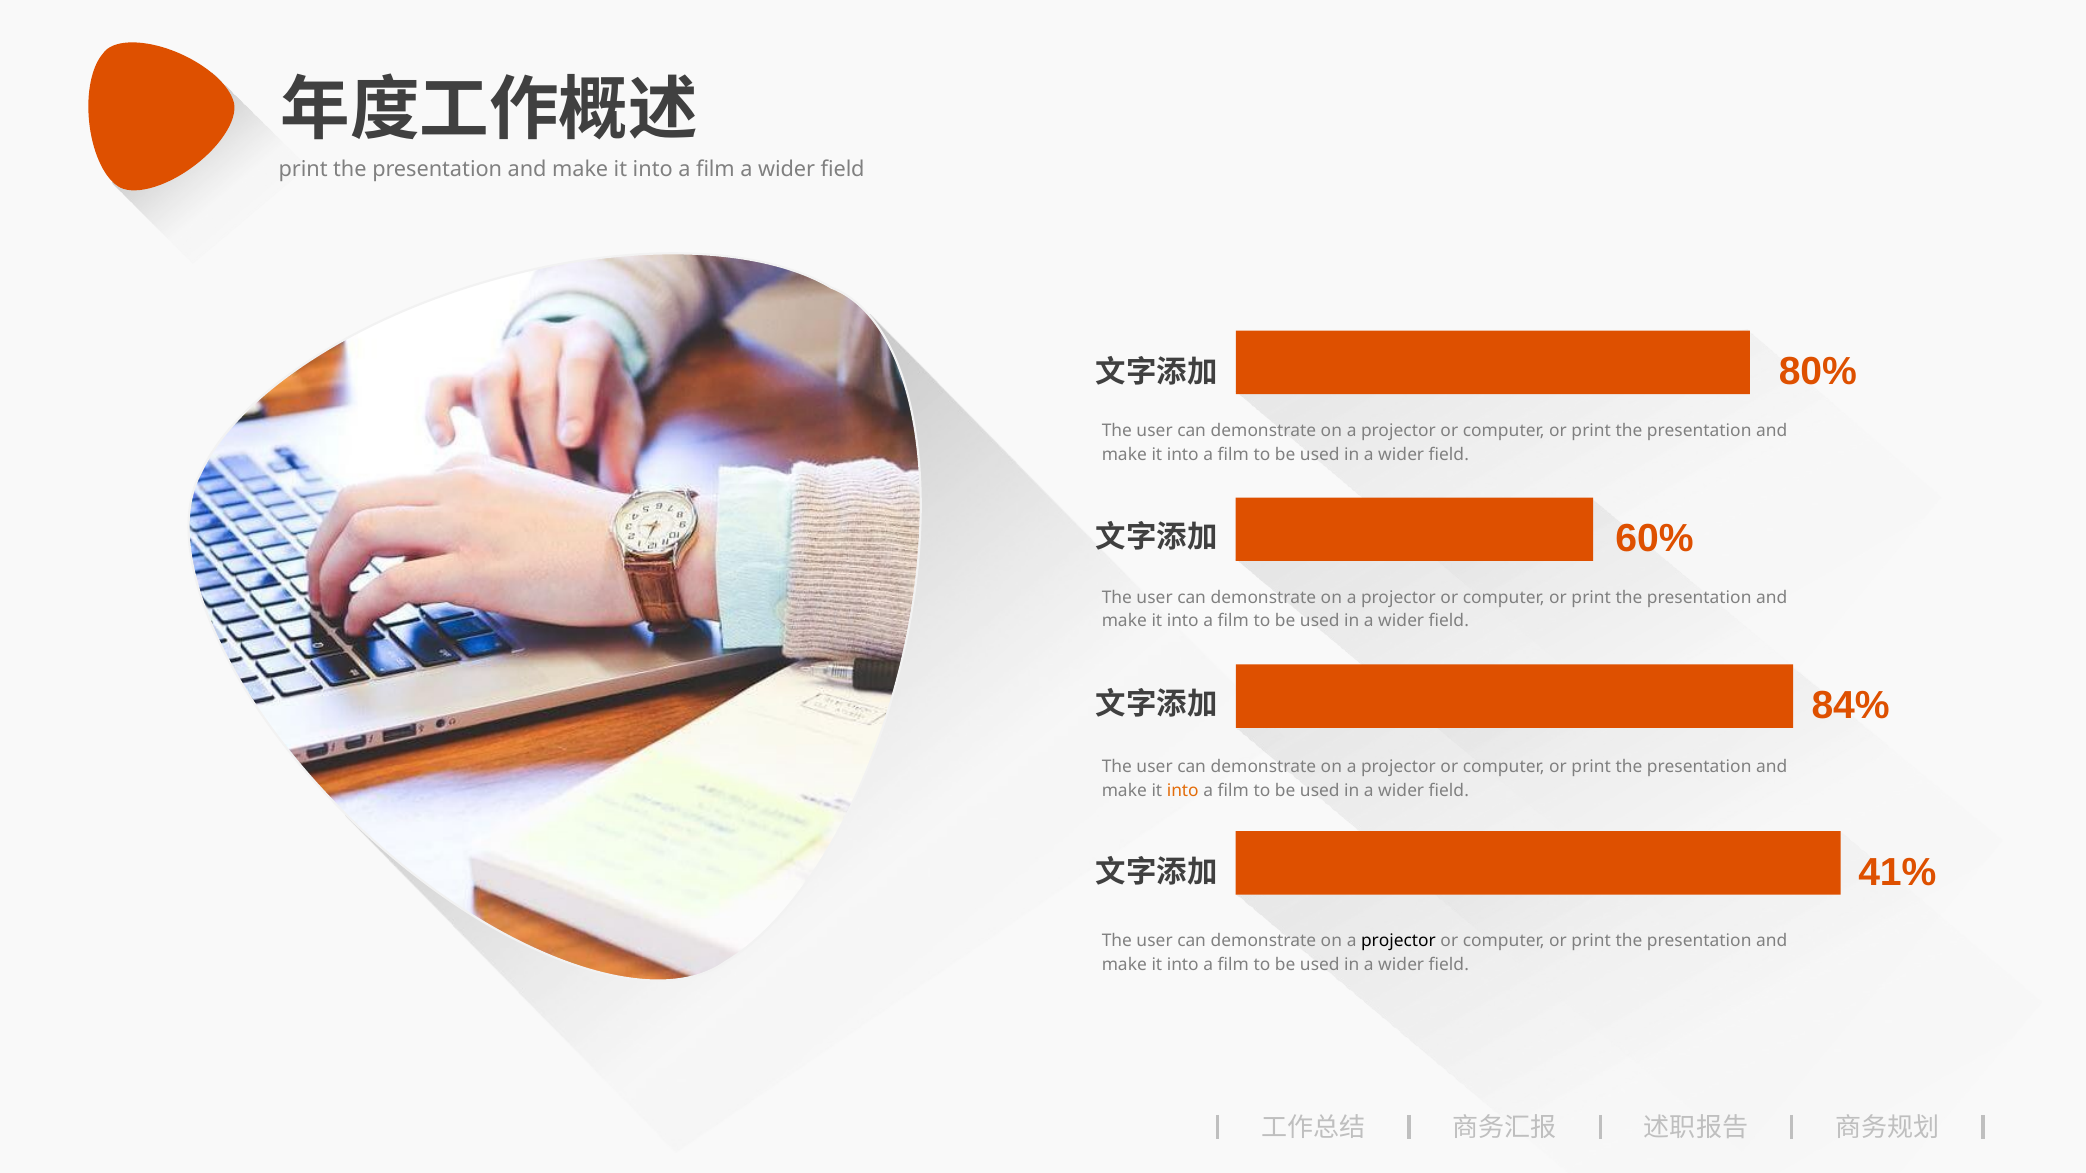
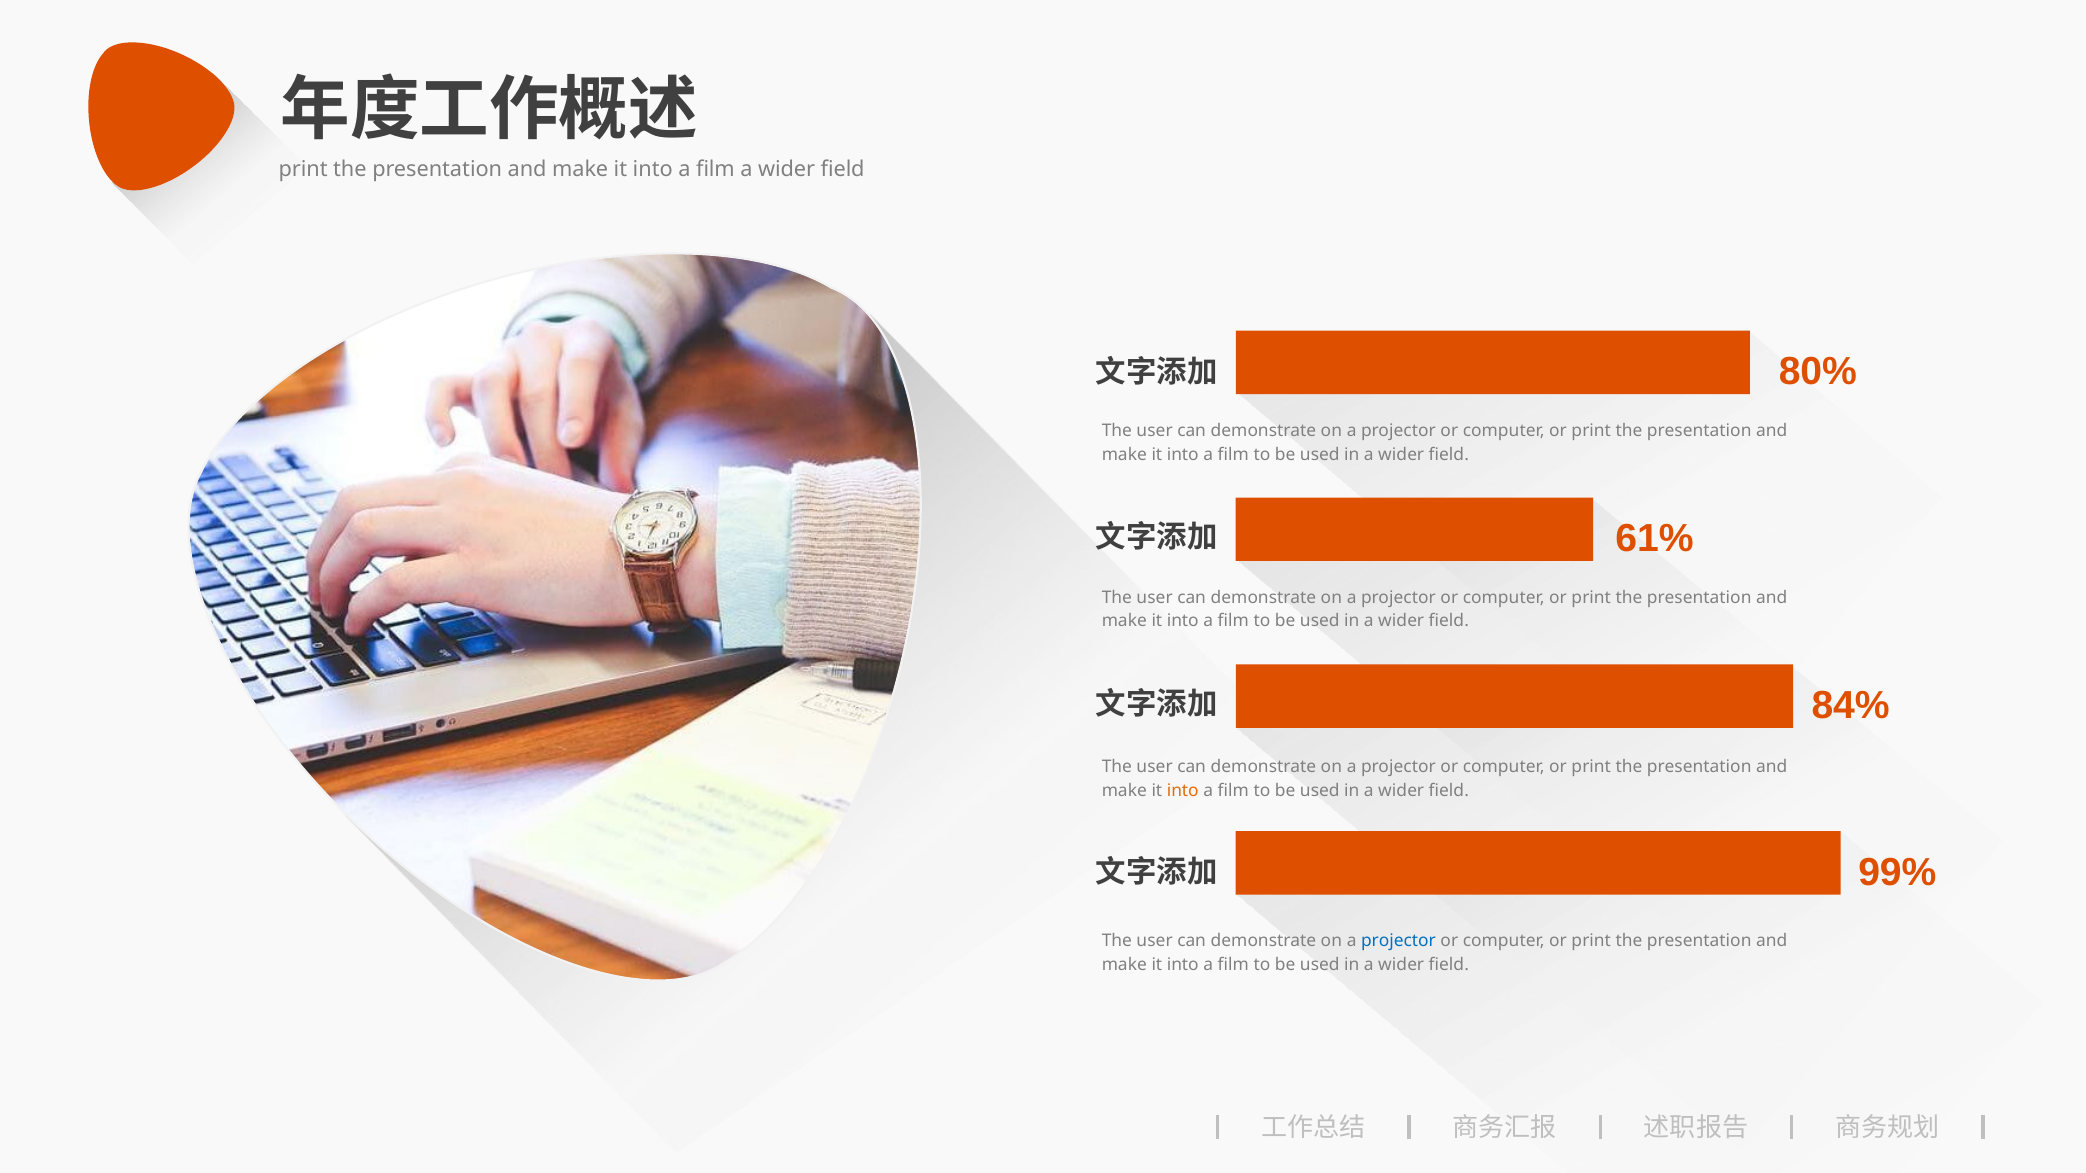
60%: 60% -> 61%
41%: 41% -> 99%
projector at (1398, 941) colour: black -> blue
